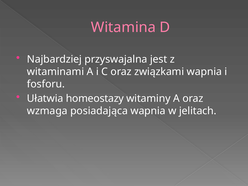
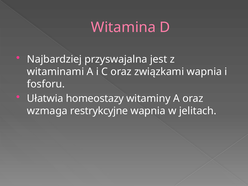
posiadająca: posiadająca -> restrykcyjne
